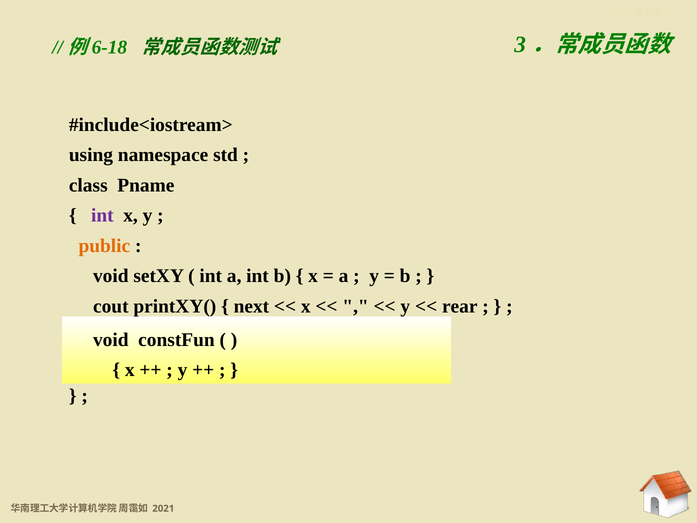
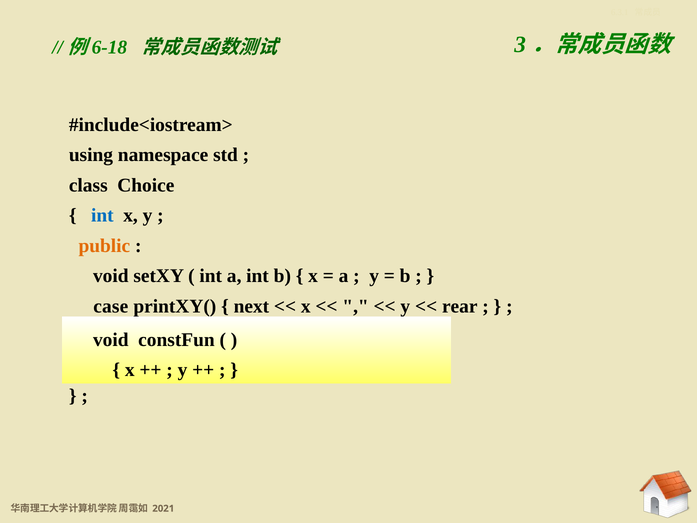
Pname: Pname -> Choice
int at (102, 215) colour: purple -> blue
cout: cout -> case
